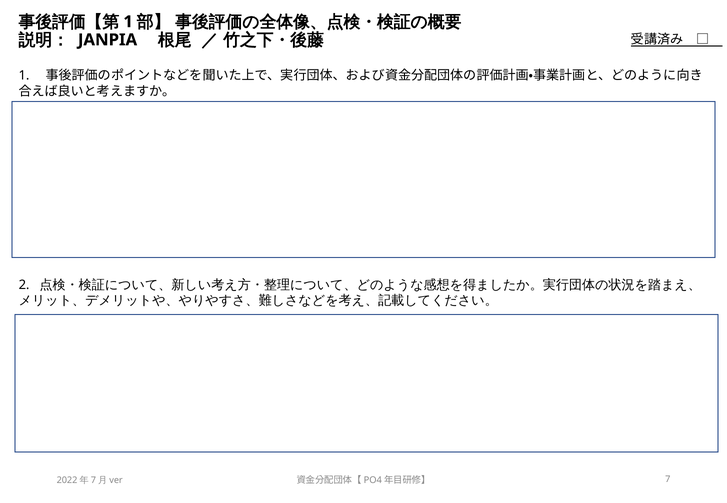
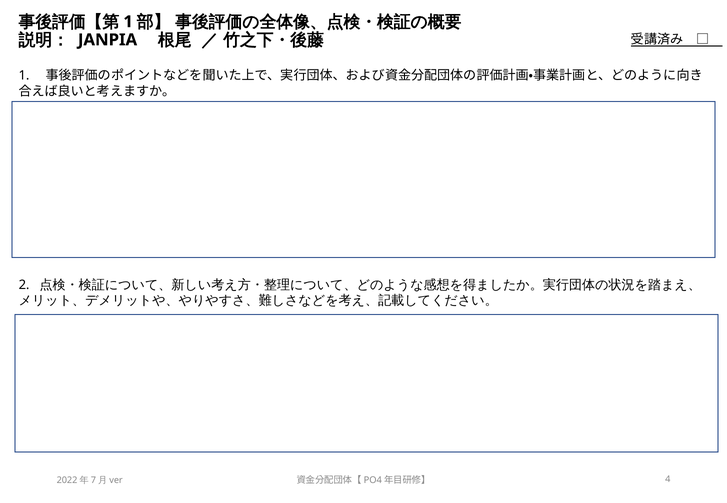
7: 7 -> 4
